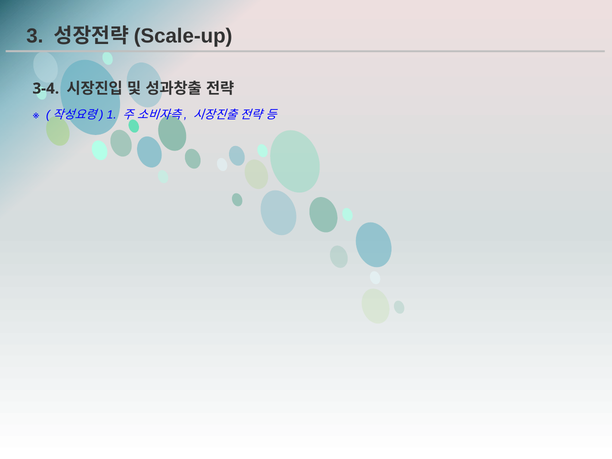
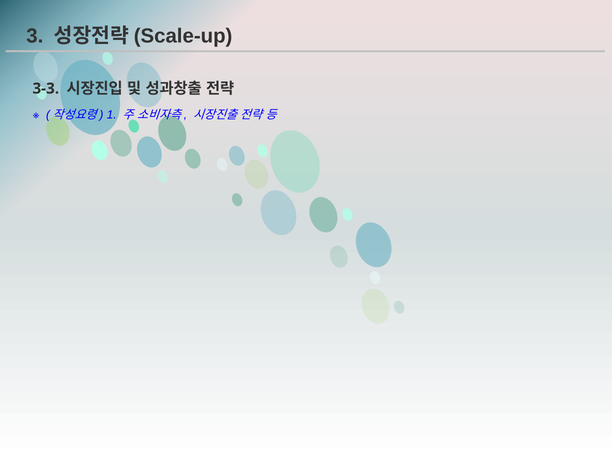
3-4: 3-4 -> 3-3
